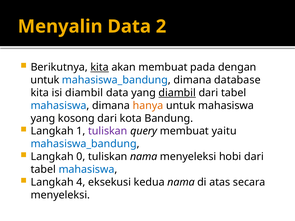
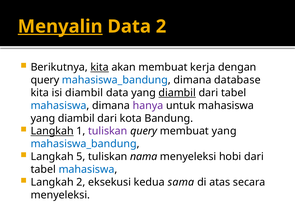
Menyalin underline: none -> present
pada: pada -> kerja
untuk at (45, 80): untuk -> query
hanya colour: orange -> purple
kosong at (76, 118): kosong -> diambil
Langkah at (52, 131) underline: none -> present
membuat yaitu: yaitu -> yang
0: 0 -> 5
Langkah 4: 4 -> 2
kedua nama: nama -> sama
